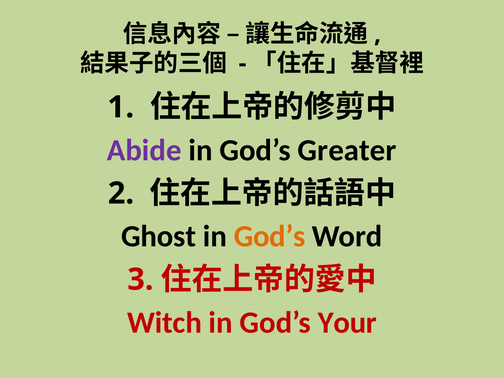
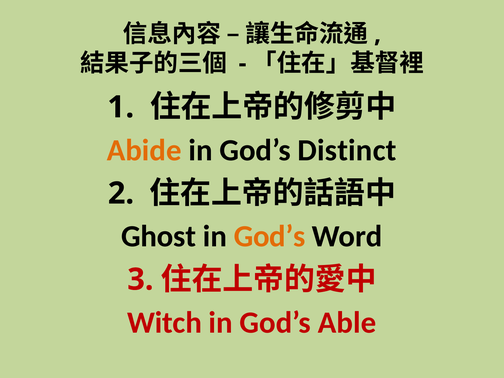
Abide colour: purple -> orange
Greater: Greater -> Distinct
Your: Your -> Able
